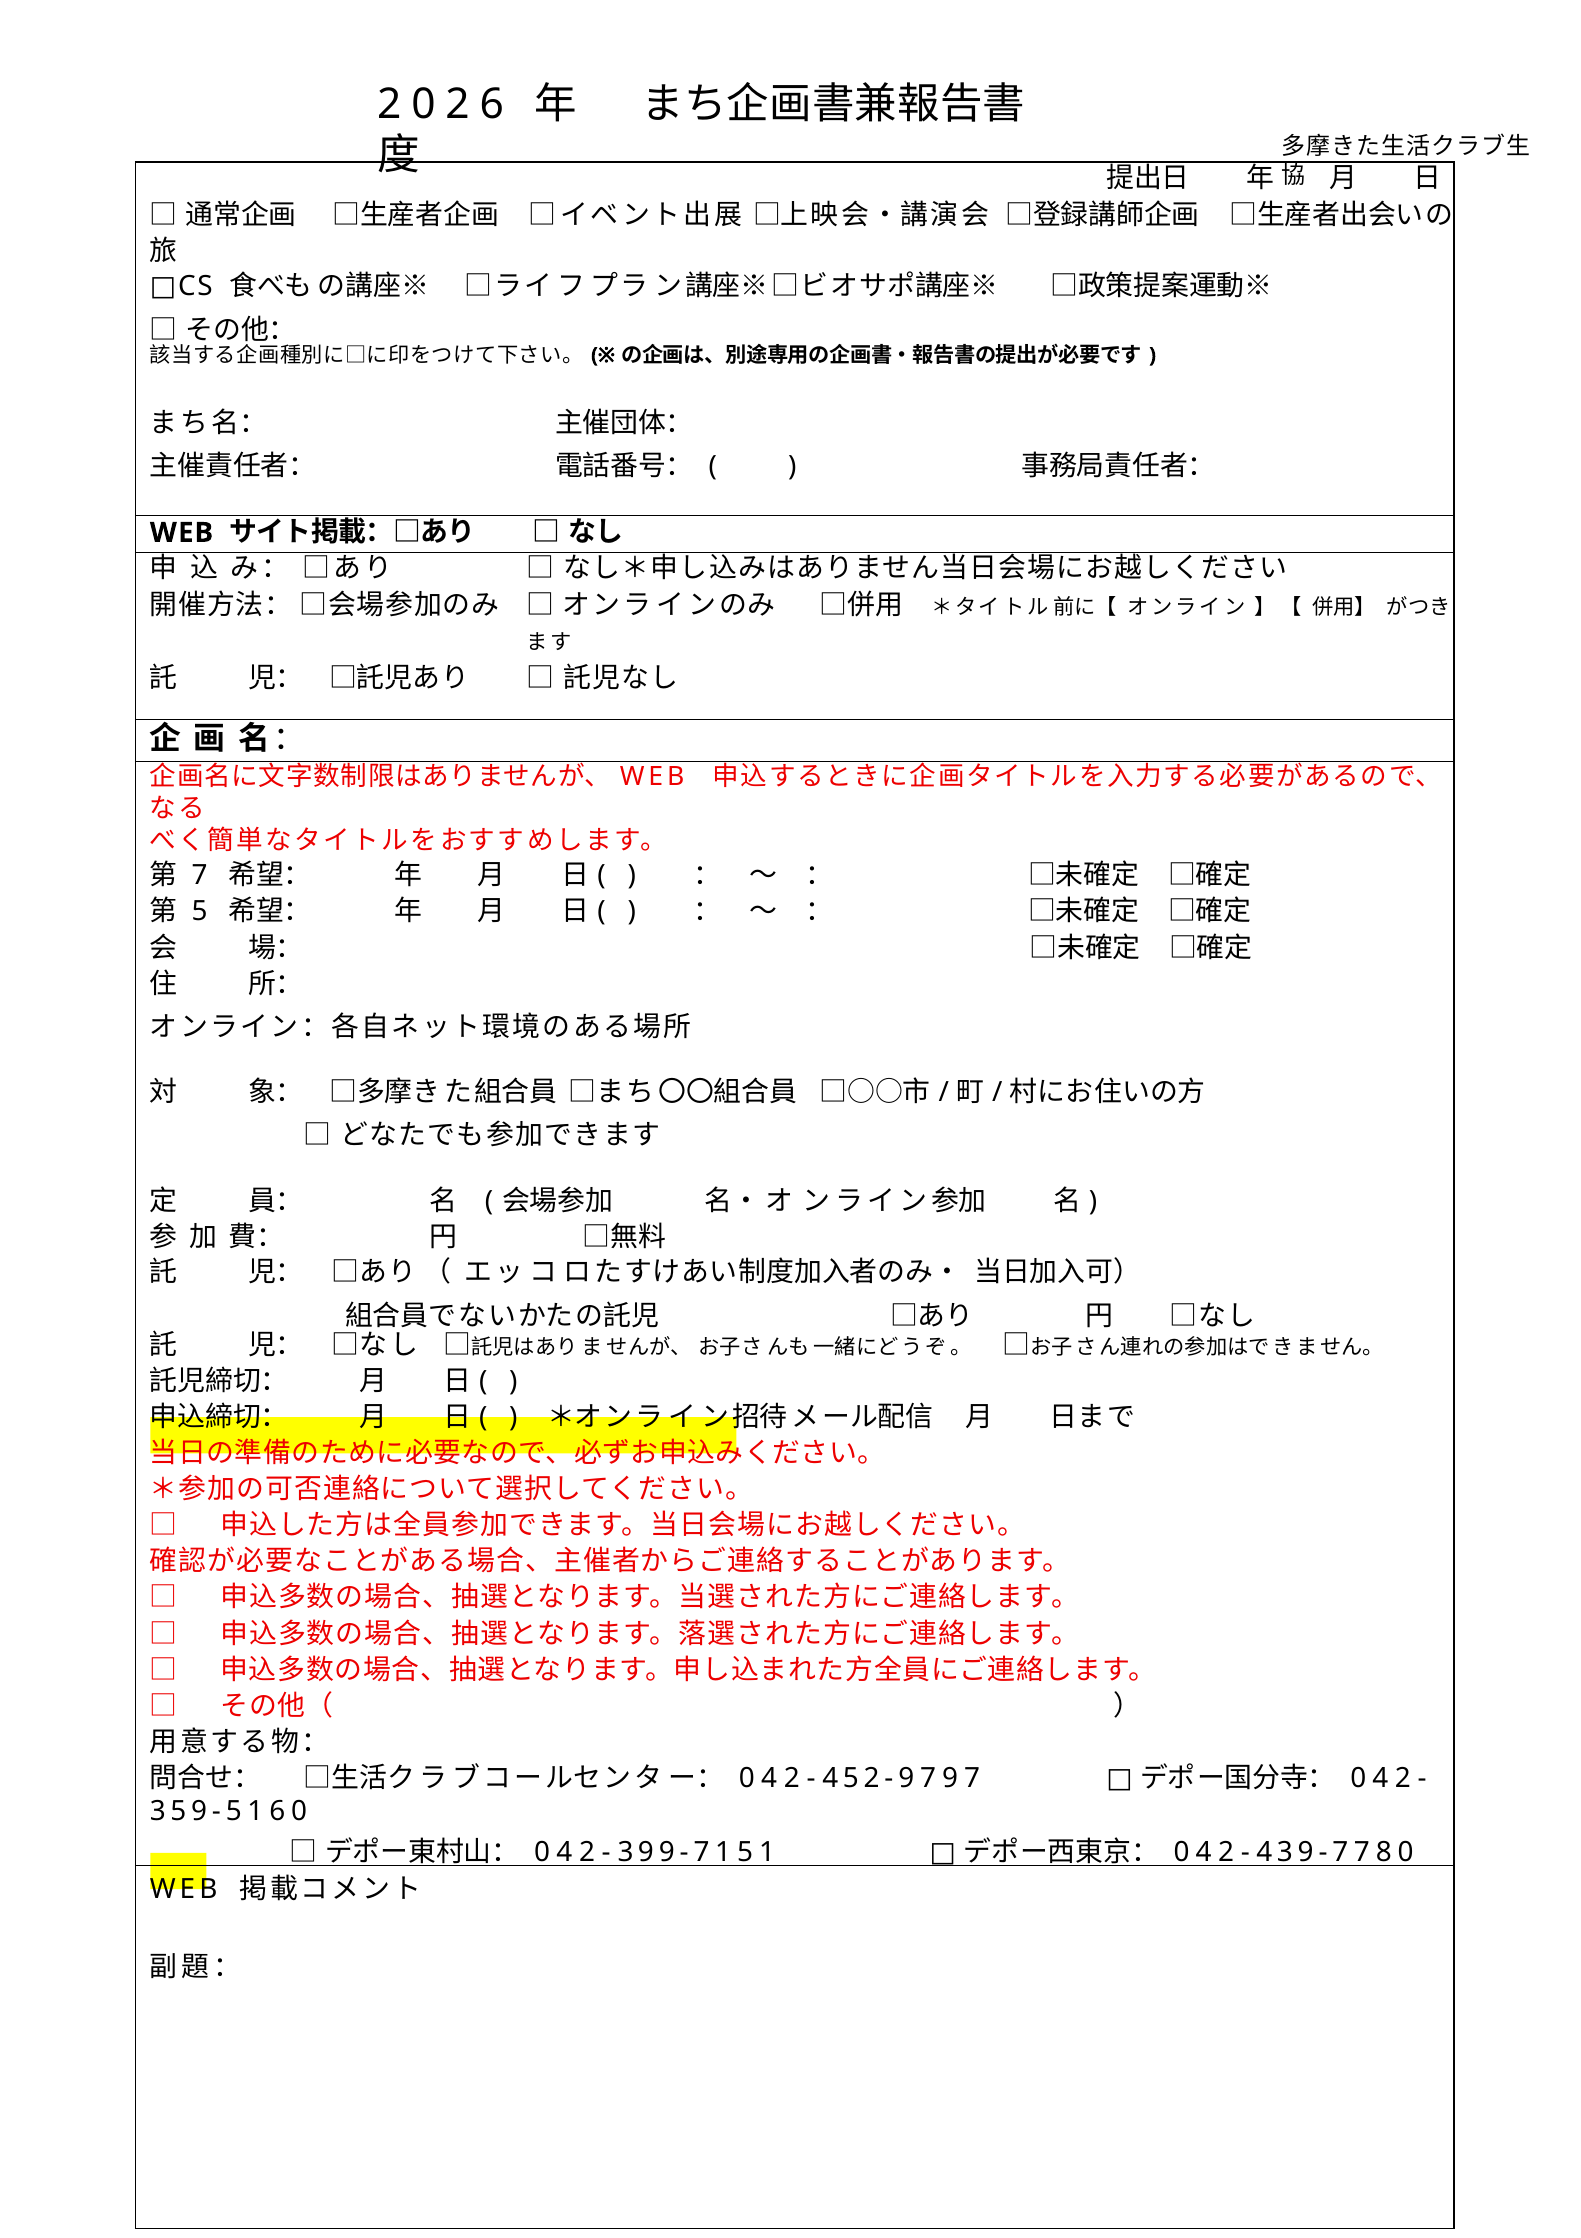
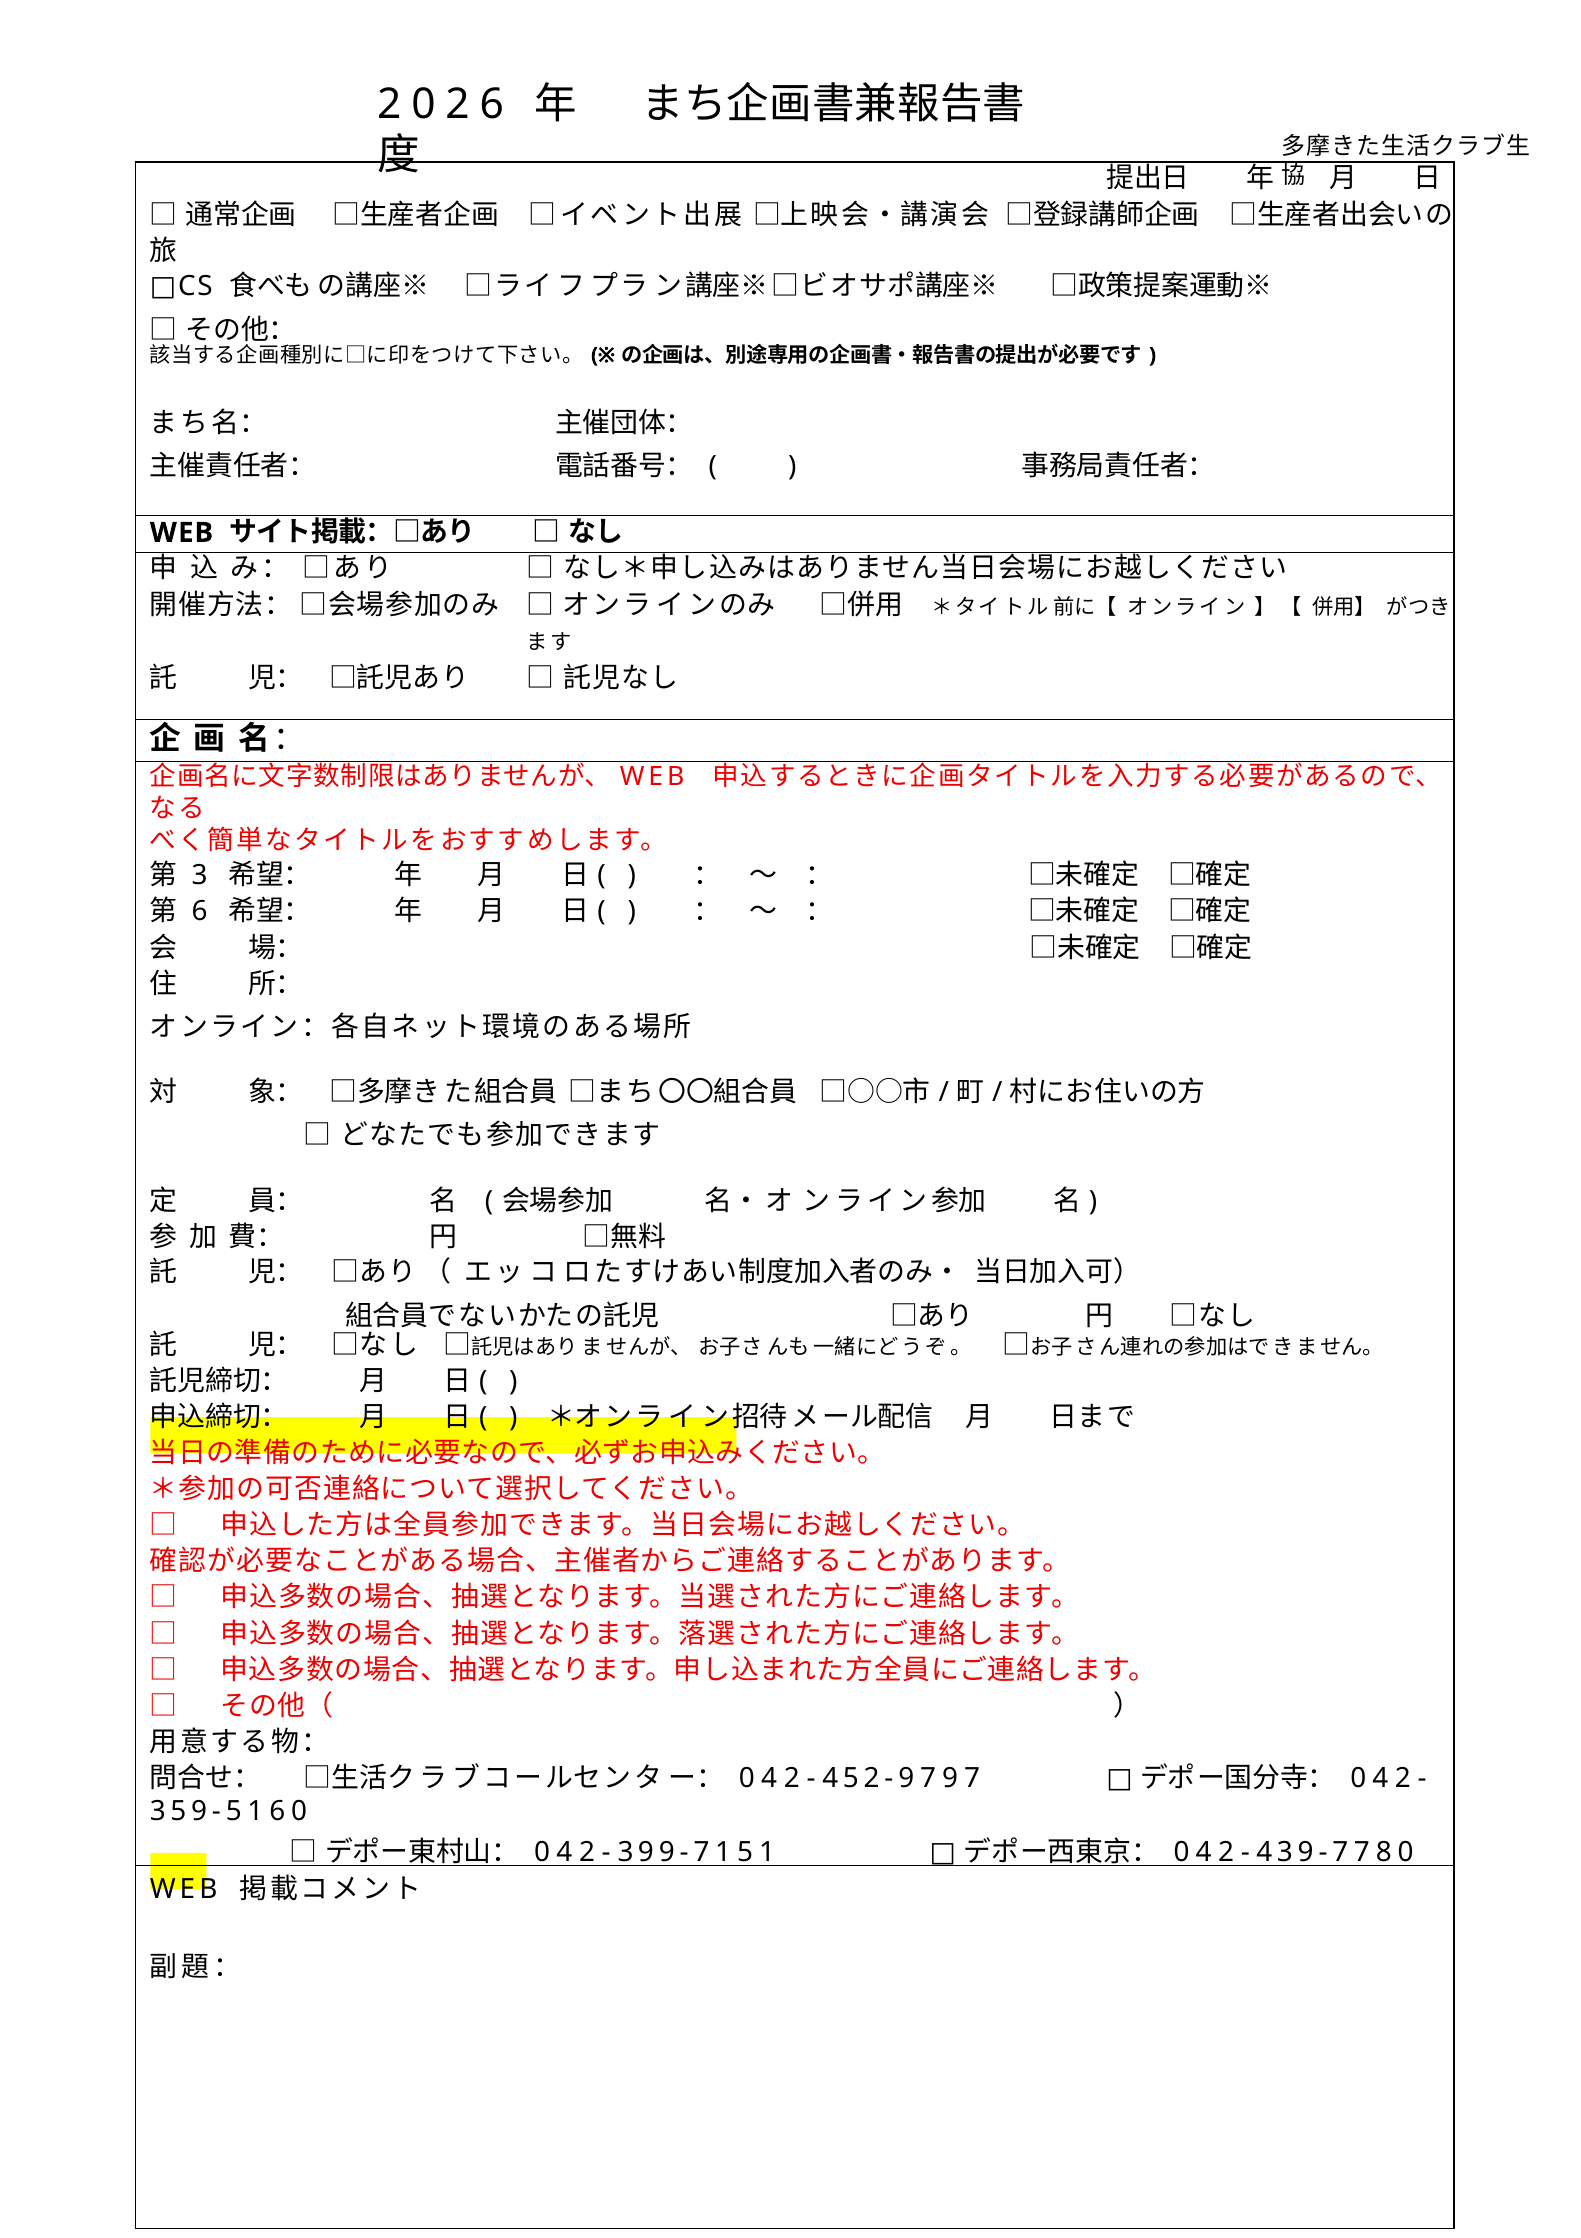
7: 7 -> 3
5: 5 -> 6
